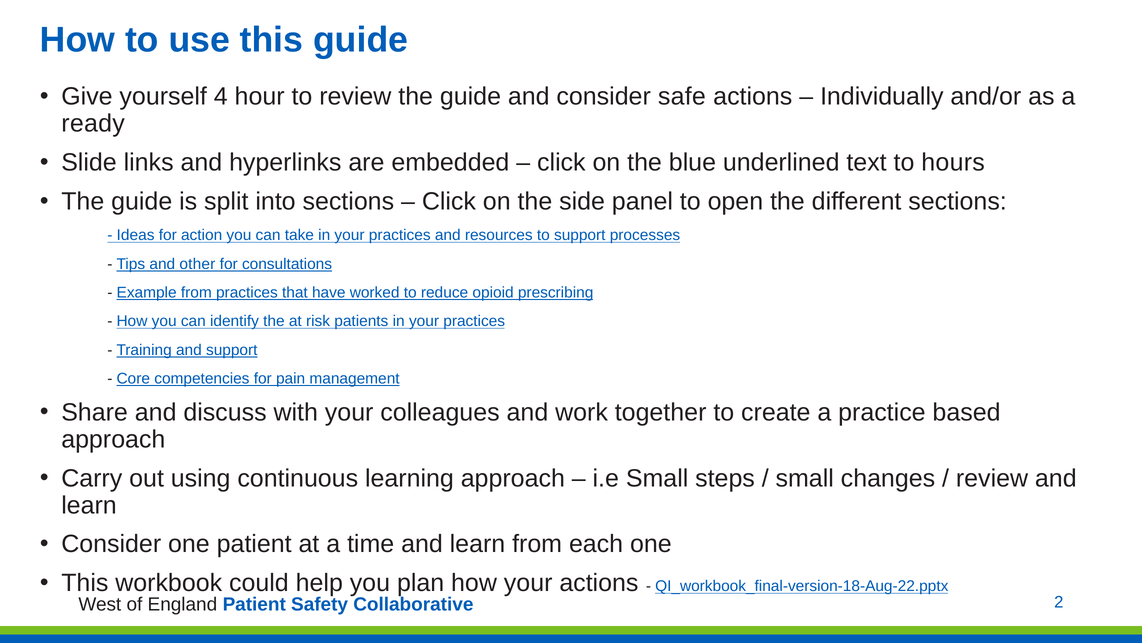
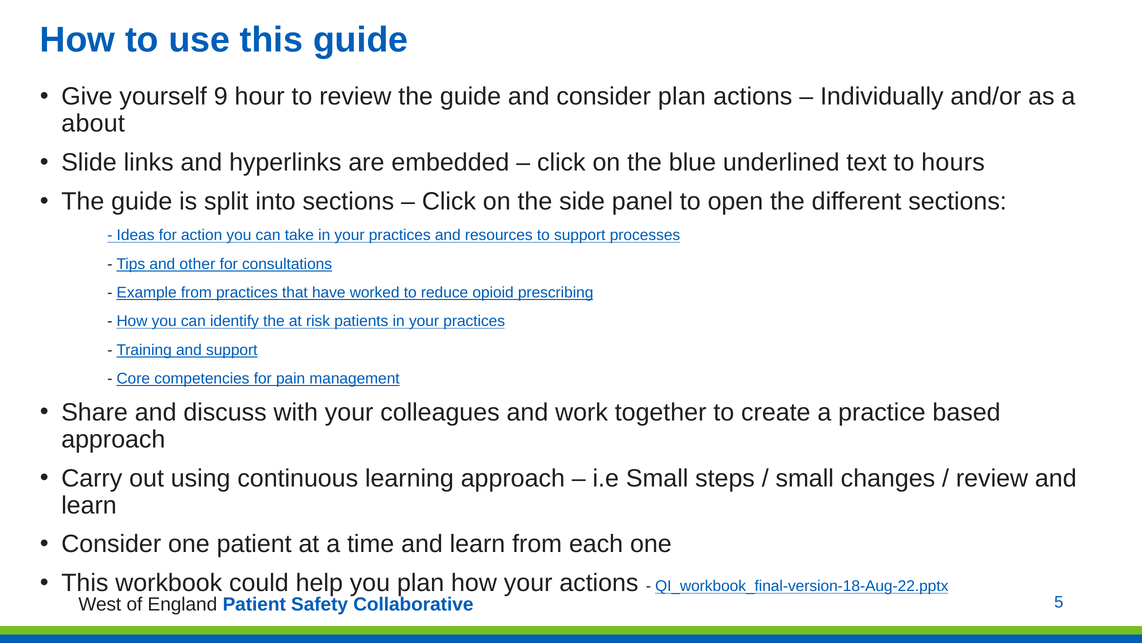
4: 4 -> 9
consider safe: safe -> plan
ready: ready -> about
2: 2 -> 5
